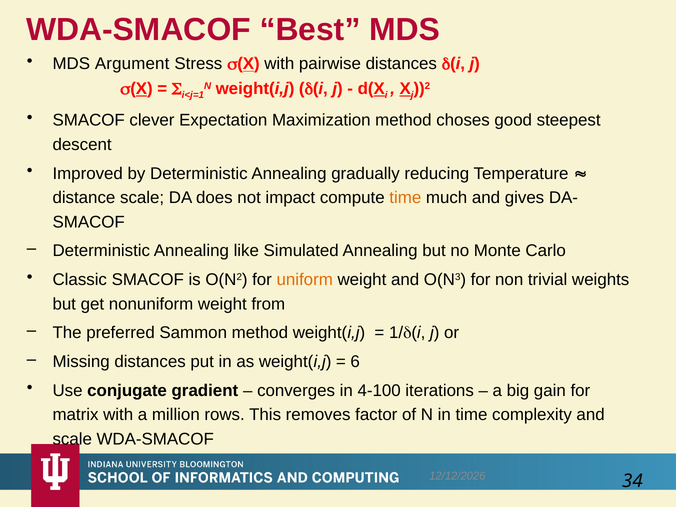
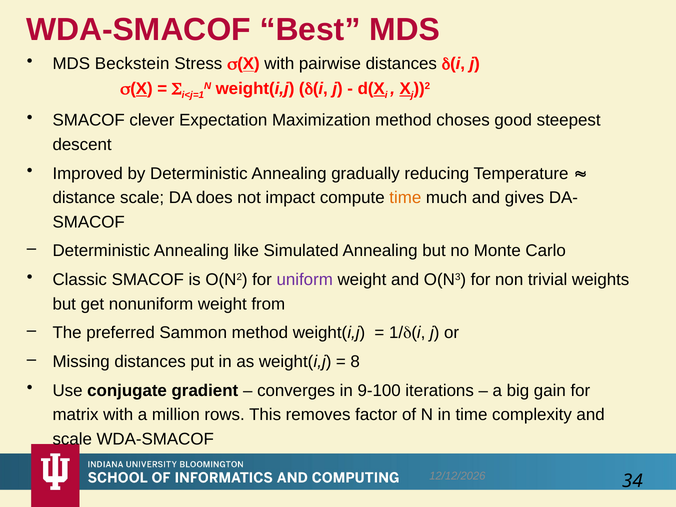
Argument: Argument -> Beckstein
uniform colour: orange -> purple
6: 6 -> 8
4-100: 4-100 -> 9-100
